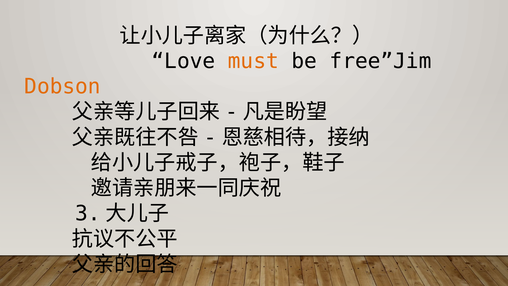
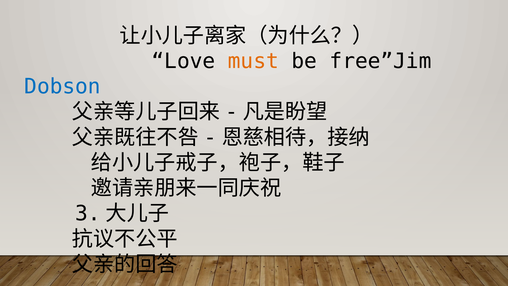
Dobson colour: orange -> blue
